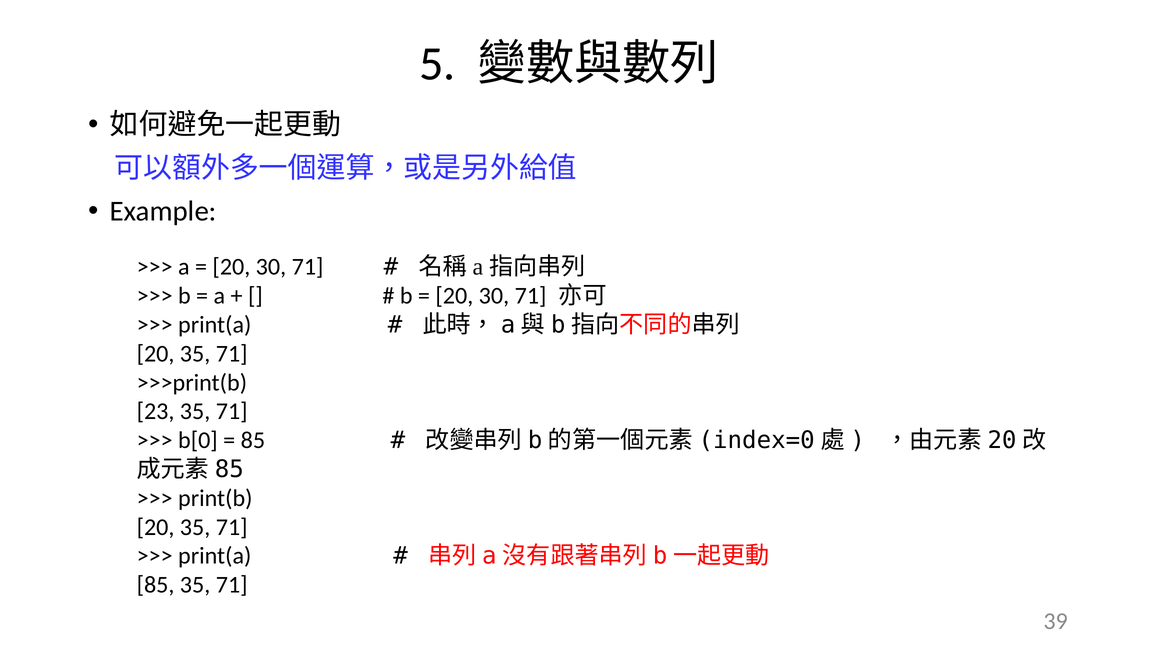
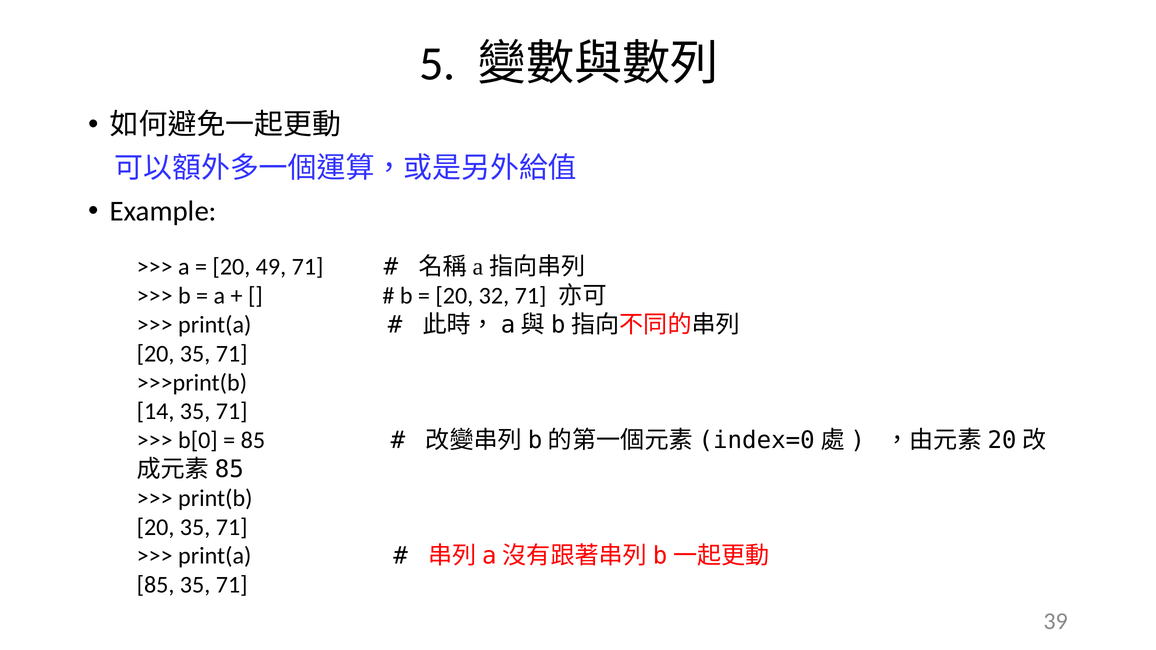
30 at (271, 267): 30 -> 49
30 at (494, 296): 30 -> 32
23: 23 -> 14
